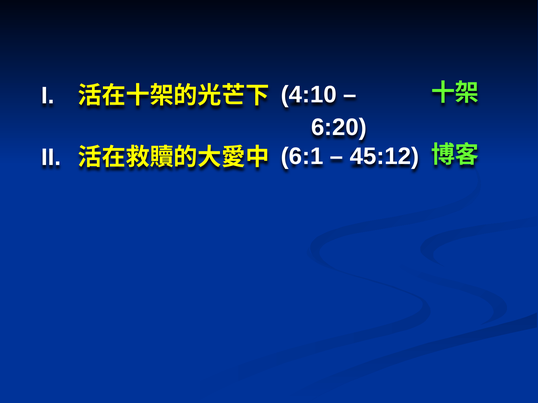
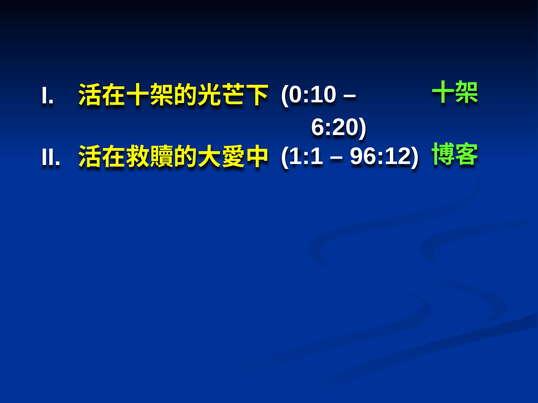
4:10: 4:10 -> 0:10
6:1: 6:1 -> 1:1
45:12: 45:12 -> 96:12
